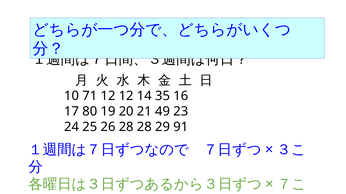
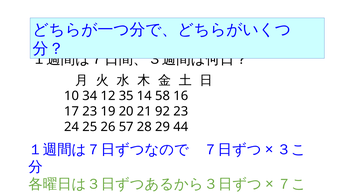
71: 71 -> 34
12 12: 12 -> 35
35: 35 -> 58
17 80: 80 -> 23
49: 49 -> 92
26 28: 28 -> 57
91: 91 -> 44
